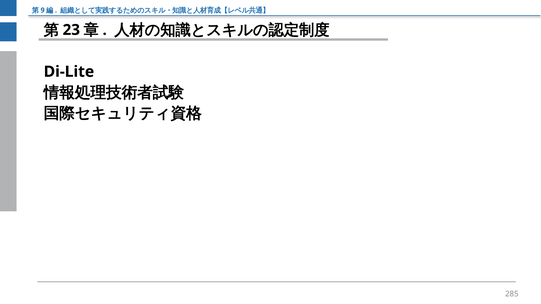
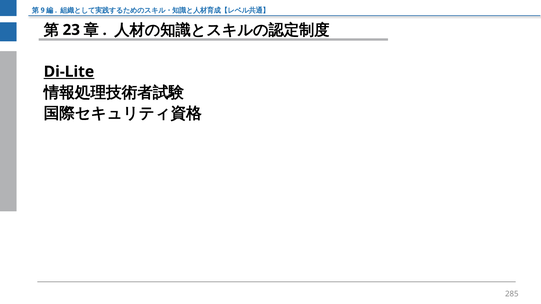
Di-Lite underline: none -> present
